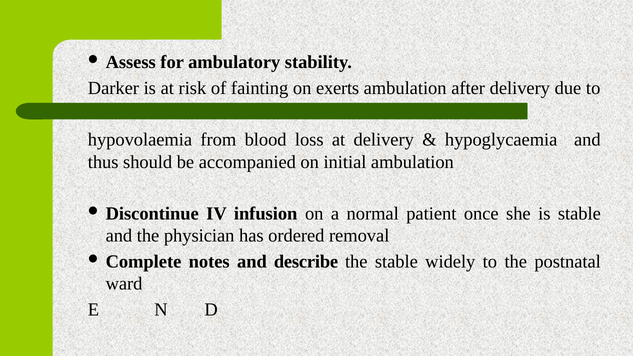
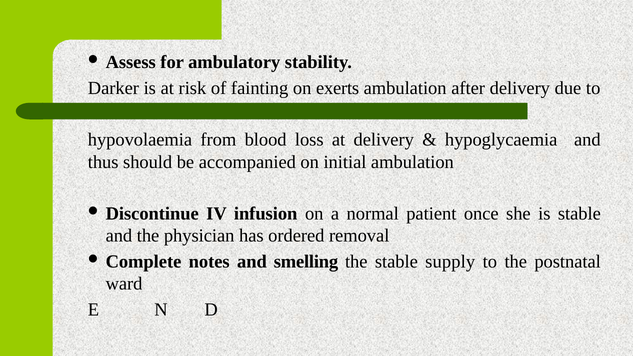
describe: describe -> smelling
widely: widely -> supply
